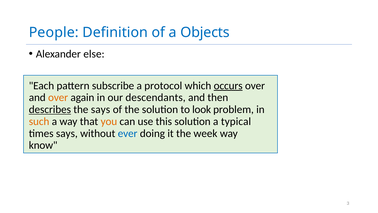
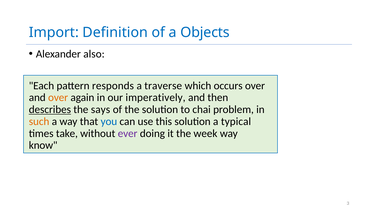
People: People -> Import
else: else -> also
subscribe: subscribe -> responds
protocol: protocol -> traverse
occurs underline: present -> none
descendants: descendants -> imperatively
look: look -> chai
you colour: orange -> blue
times says: says -> take
ever colour: blue -> purple
